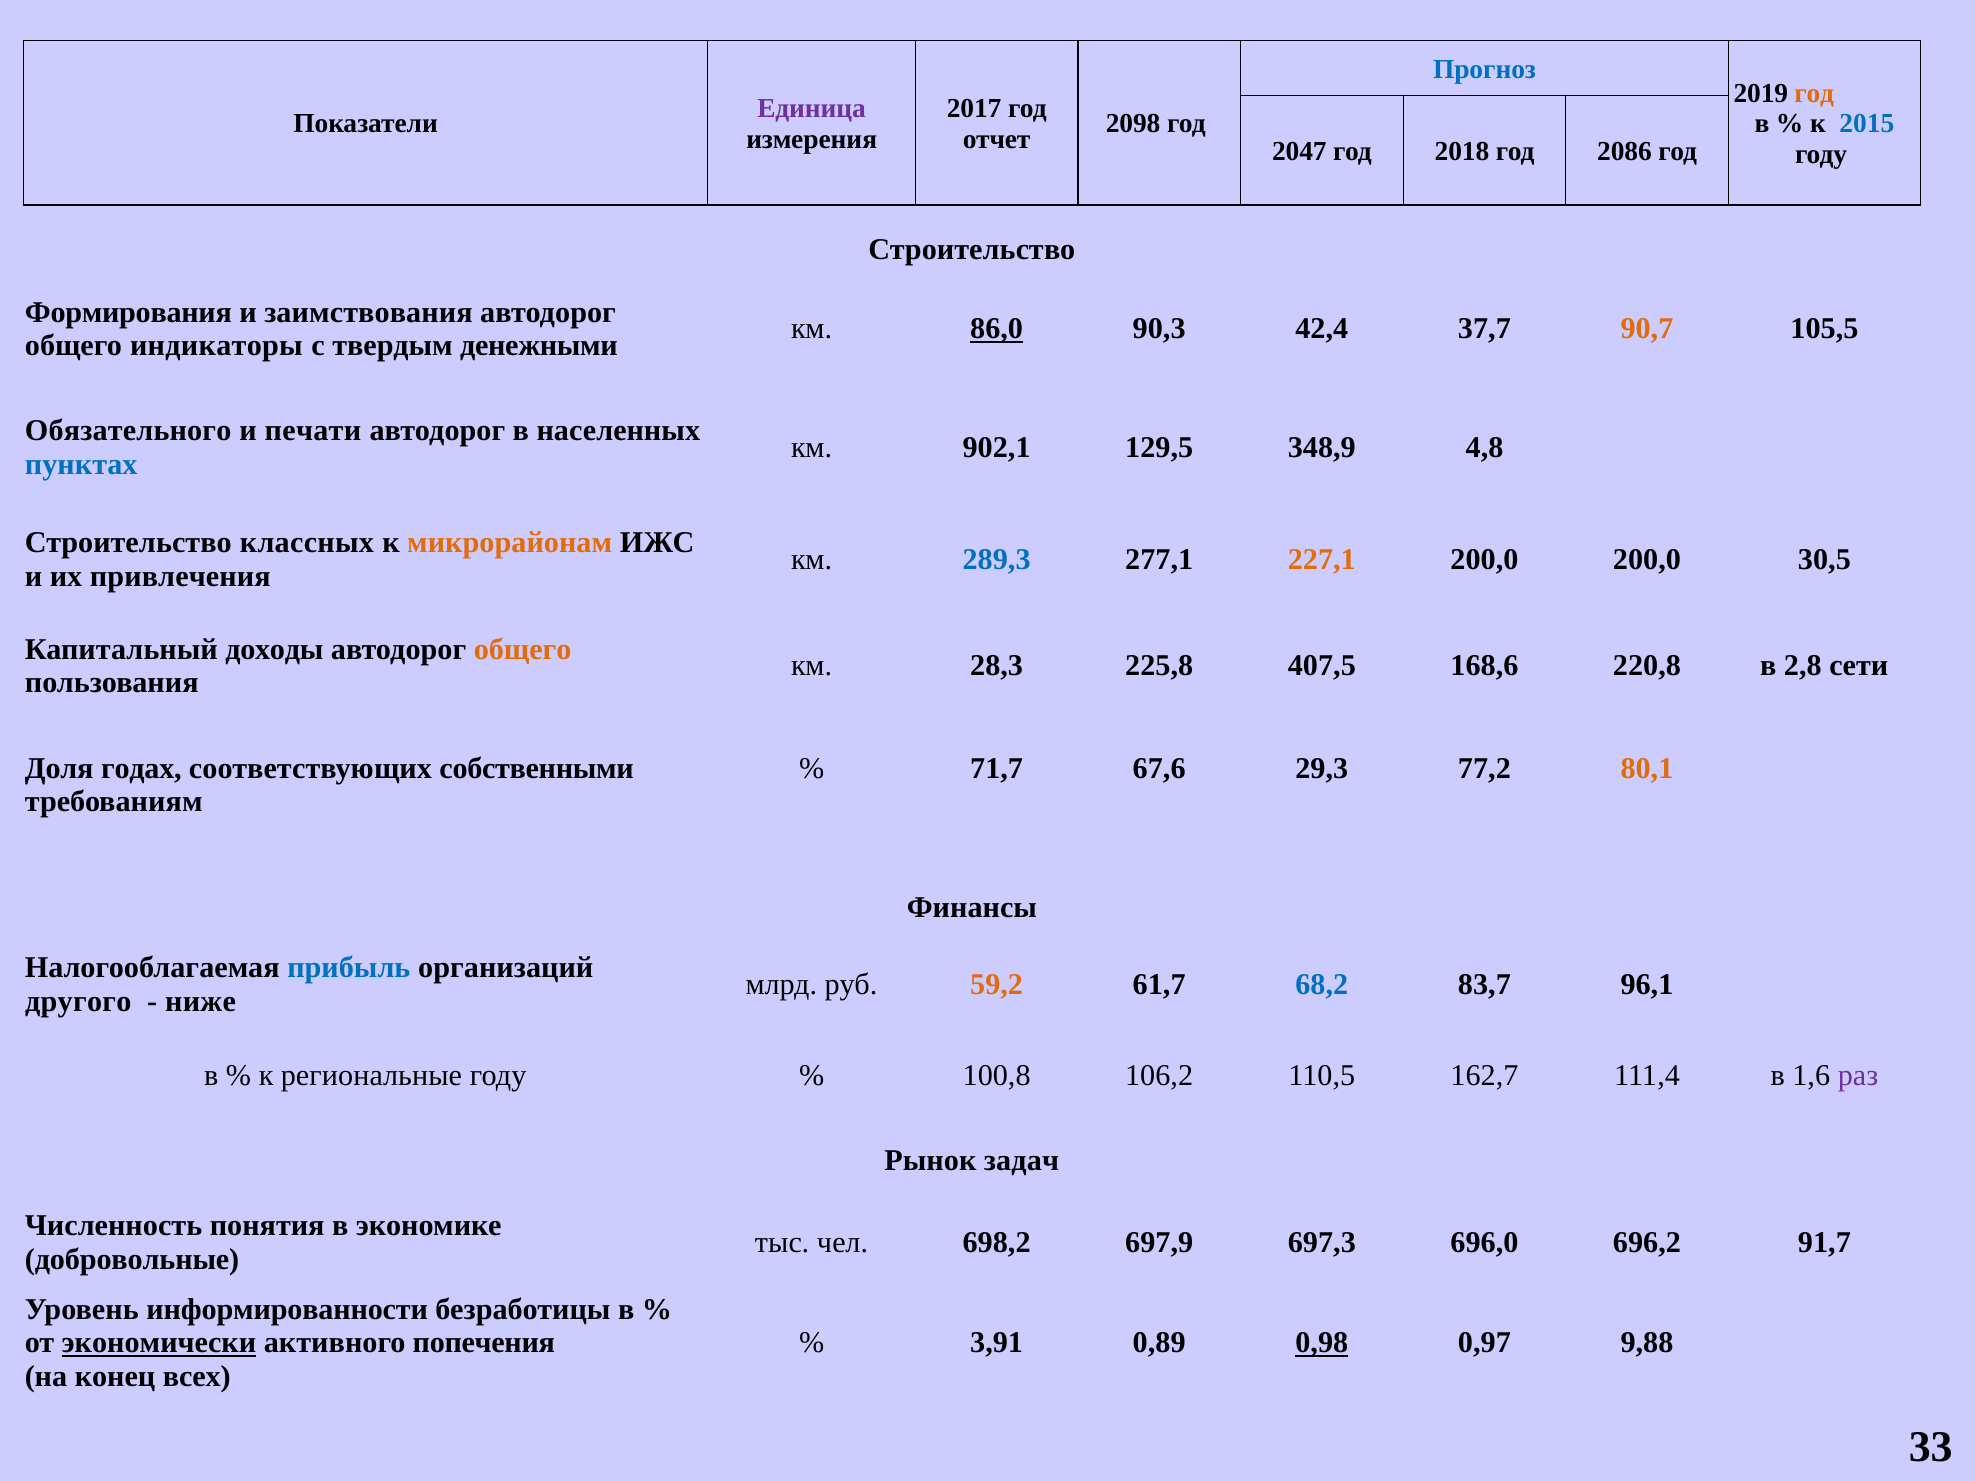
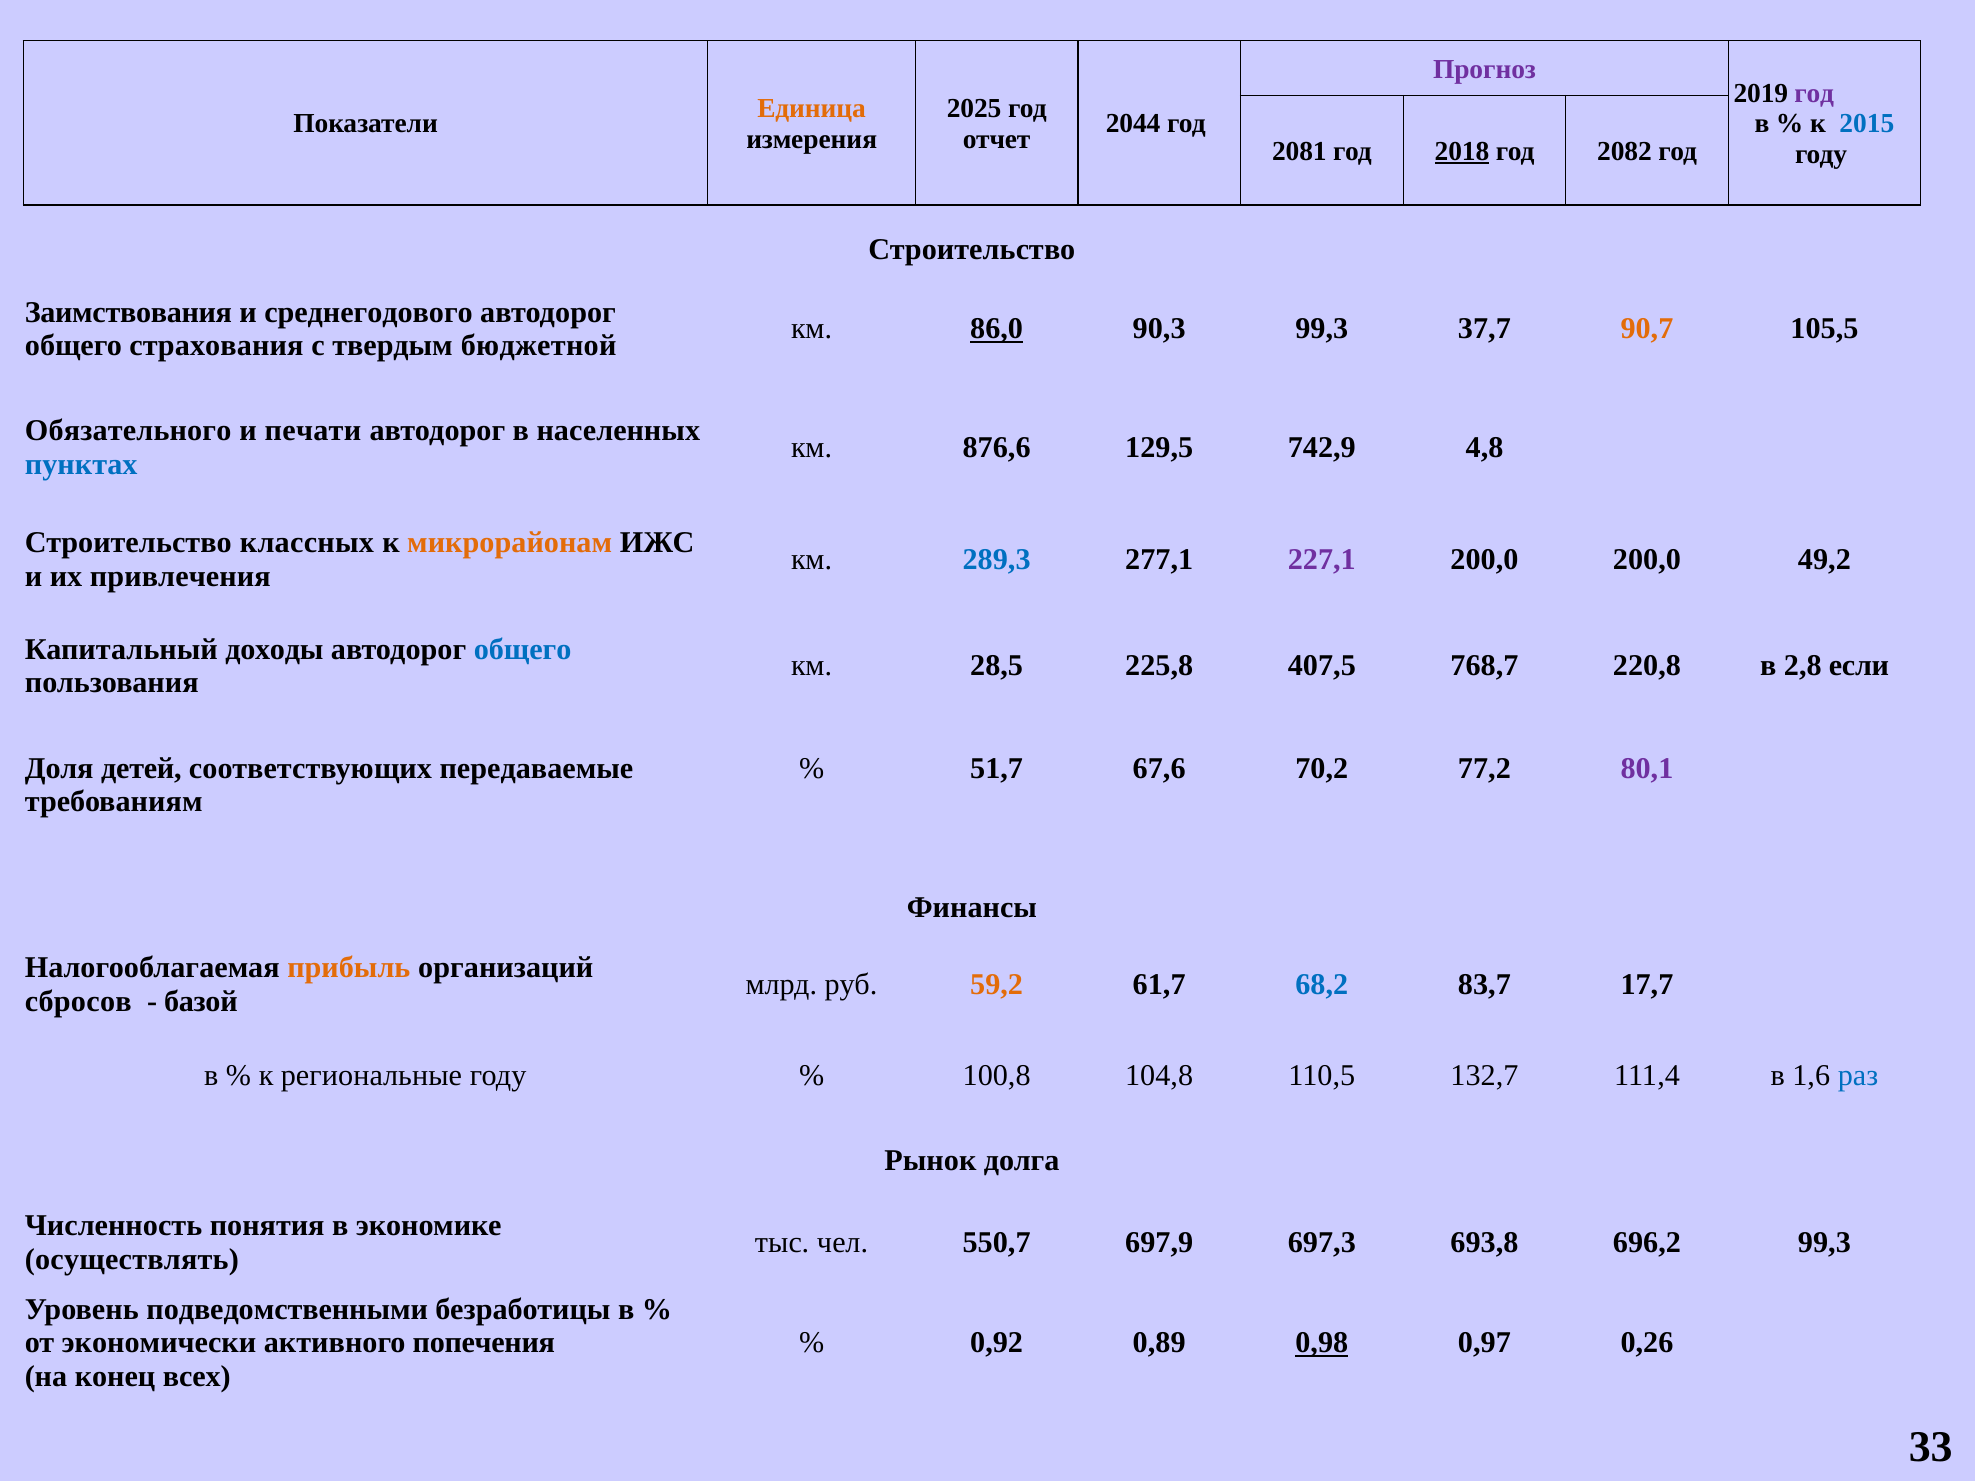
Прогноз colour: blue -> purple
год at (1814, 94) colour: orange -> purple
Единица colour: purple -> orange
2017: 2017 -> 2025
2098: 2098 -> 2044
2047: 2047 -> 2081
2018 underline: none -> present
2086: 2086 -> 2082
Формирования: Формирования -> Заимствования
заимствования: заимствования -> среднегодового
90,3 42,4: 42,4 -> 99,3
индикаторы: индикаторы -> страхования
денежными: денежными -> бюджетной
902,1: 902,1 -> 876,6
348,9: 348,9 -> 742,9
227,1 colour: orange -> purple
30,5: 30,5 -> 49,2
общего at (523, 649) colour: orange -> blue
28,3: 28,3 -> 28,5
168,6: 168,6 -> 768,7
сети: сети -> если
годах: годах -> детей
собственными: собственными -> передаваемые
71,7: 71,7 -> 51,7
29,3: 29,3 -> 70,2
80,1 colour: orange -> purple
прибыль colour: blue -> orange
96,1: 96,1 -> 17,7
другого: другого -> сбросов
ниже: ниже -> базой
106,2: 106,2 -> 104,8
162,7: 162,7 -> 132,7
раз colour: purple -> blue
задач: задач -> долга
698,2: 698,2 -> 550,7
696,0: 696,0 -> 693,8
696,2 91,7: 91,7 -> 99,3
добровольные: добровольные -> осуществлять
информированности: информированности -> подведомственными
экономически underline: present -> none
3,91: 3,91 -> 0,92
9,88: 9,88 -> 0,26
